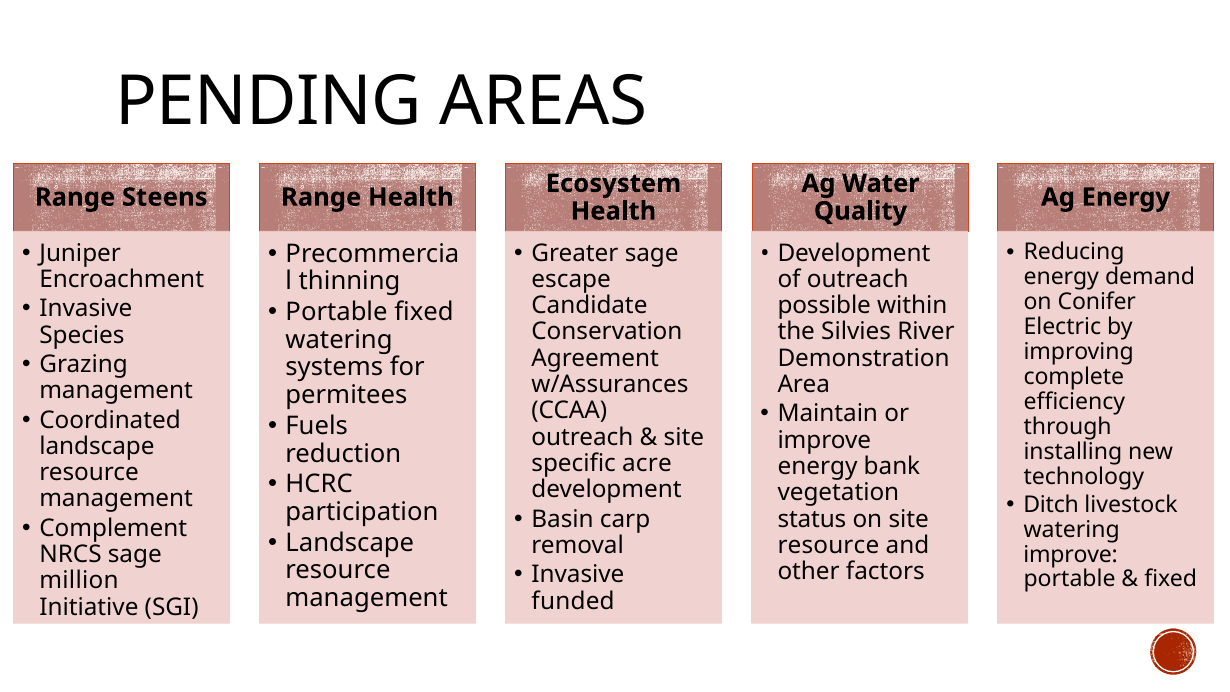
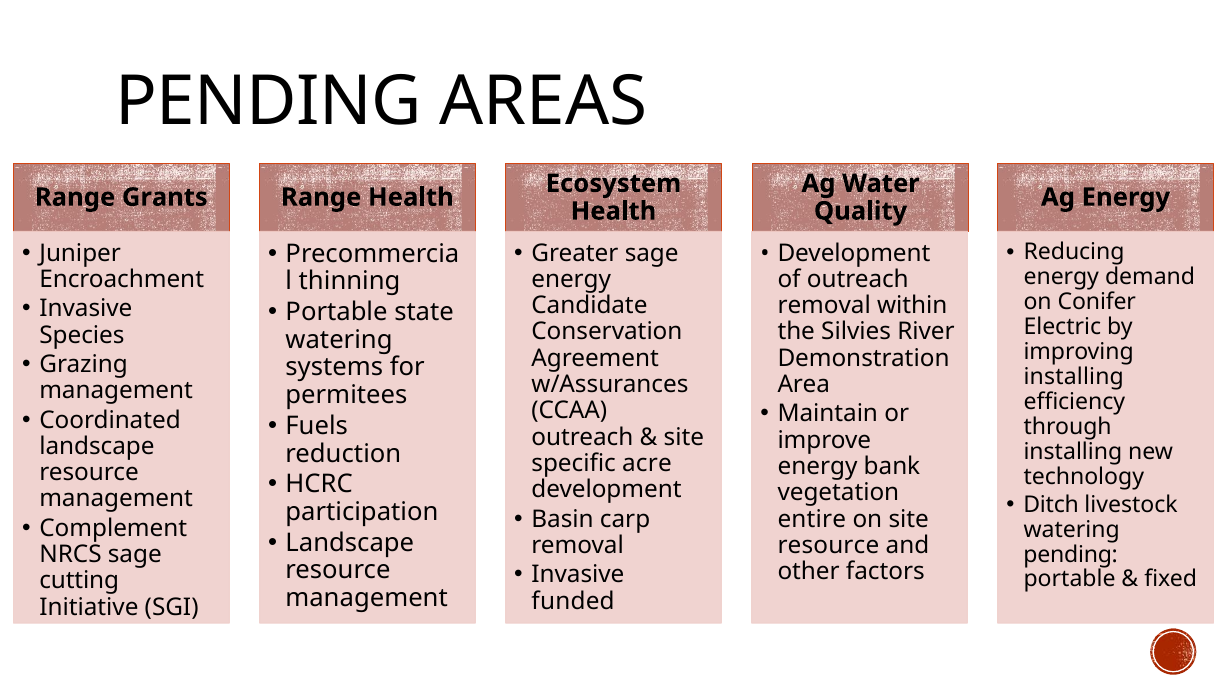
Steens: Steens -> Grants
escape at (571, 279): escape -> energy
possible at (824, 306): possible -> removal
Portable fixed: fixed -> state
complete at (1074, 377): complete -> installing
status: status -> entire
improve at (1071, 554): improve -> pending
million: million -> cutting
